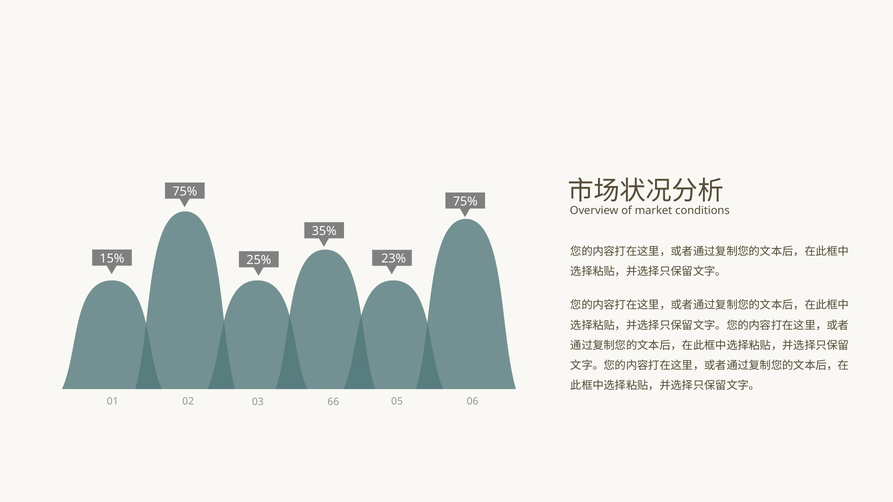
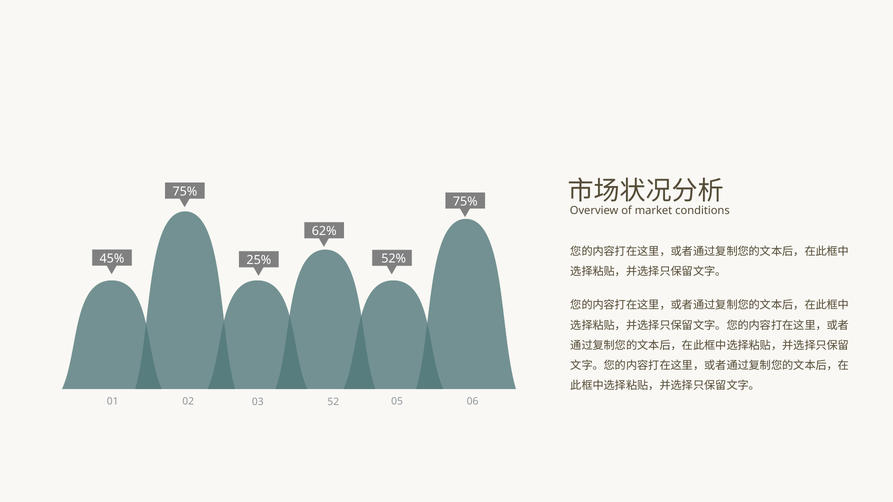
35%: 35% -> 62%
15%: 15% -> 45%
23%: 23% -> 52%
66: 66 -> 52
